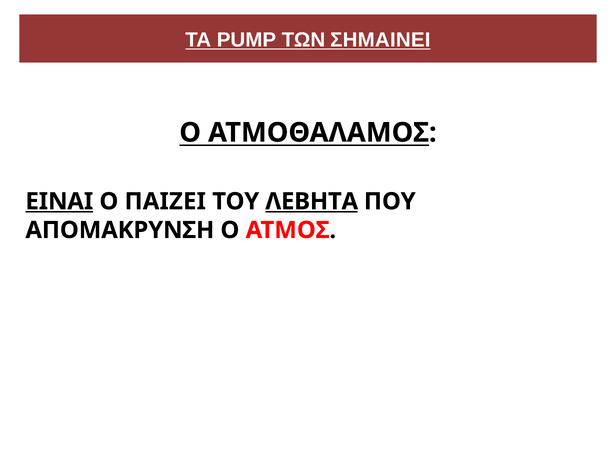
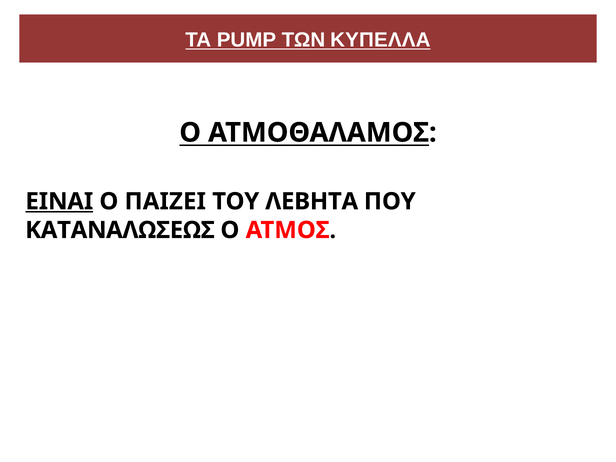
ΣΗΜΑΙΝΕΙ: ΣΗΜΑΙΝΕΙ -> ΚΥΠΕΛΛΑ
ΛΕΒΗΤΑ underline: present -> none
ΑΠΟΜΑΚΡΥΝΣΗ: ΑΠΟΜΑΚΡΥΝΣΗ -> ΚΑΤΑΝΑΛΩΣΕΩΣ
